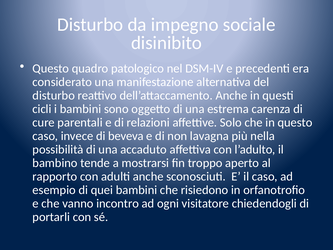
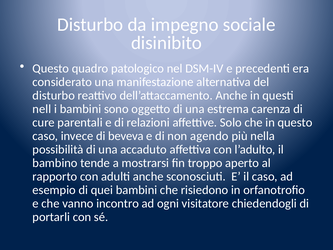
cicli: cicli -> nell
lavagna: lavagna -> agendo
